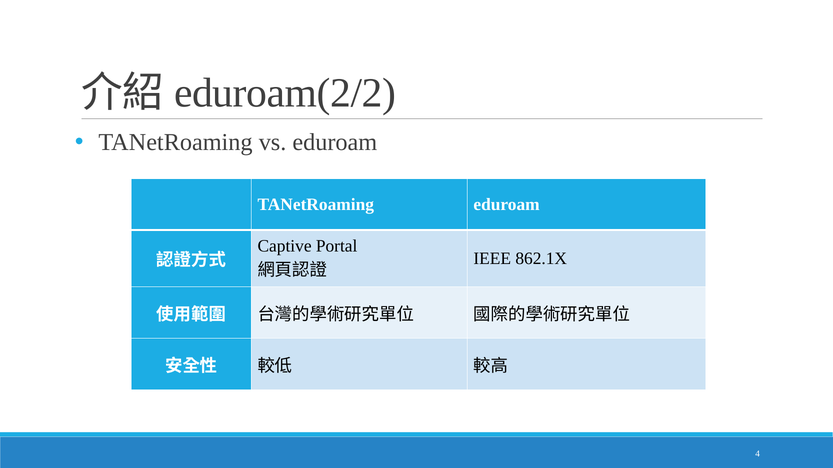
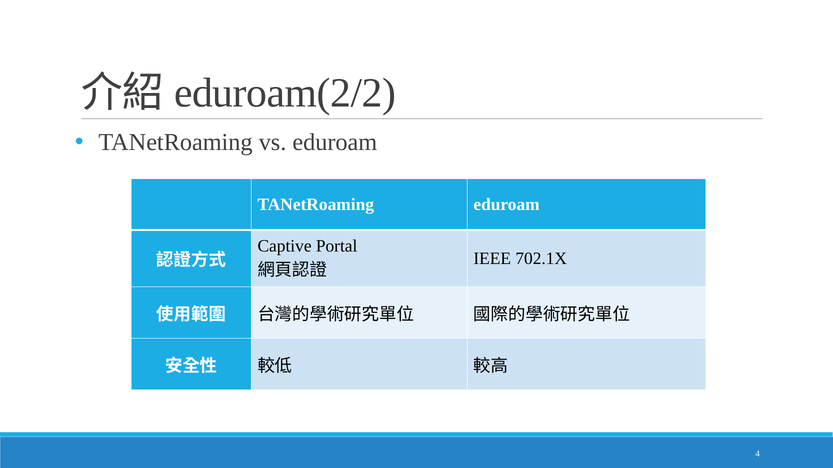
862.1X: 862.1X -> 702.1X
